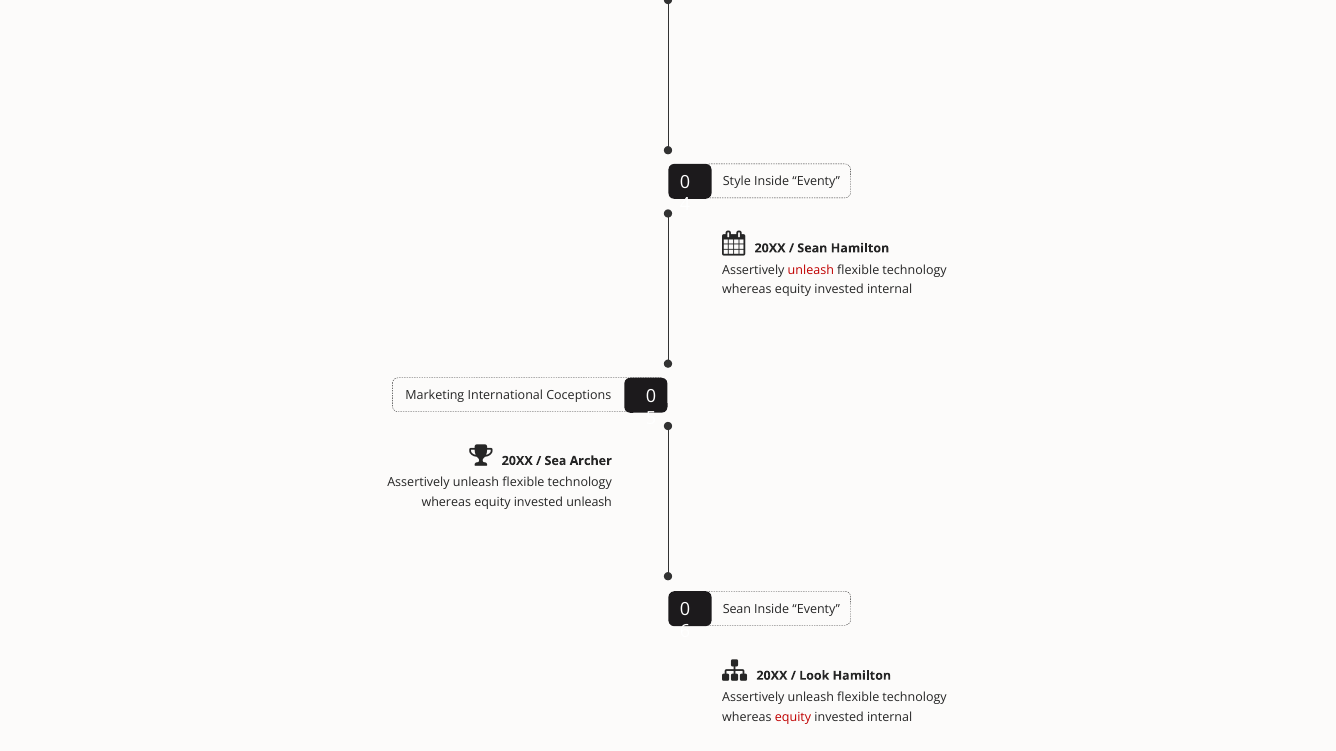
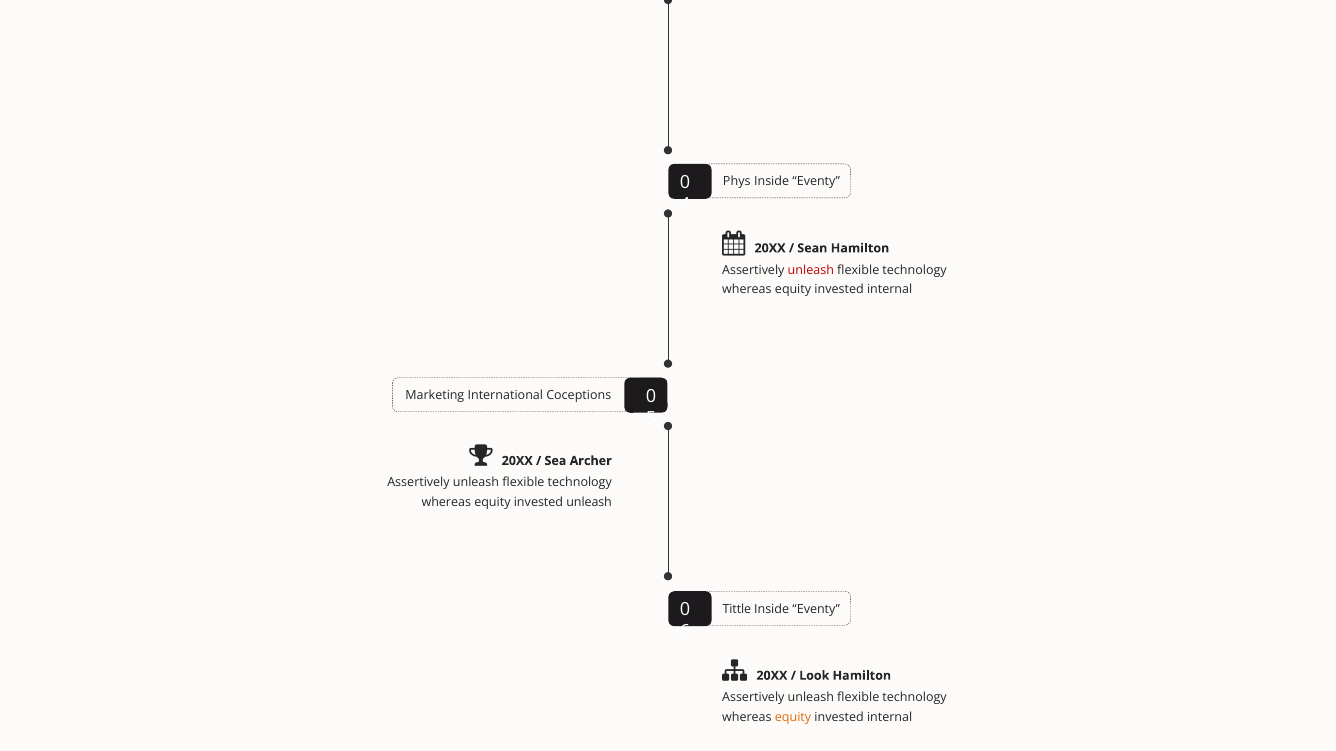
Style: Style -> Phys
Sean at (737, 609): Sean -> Tittle
equity at (793, 718) colour: red -> orange
